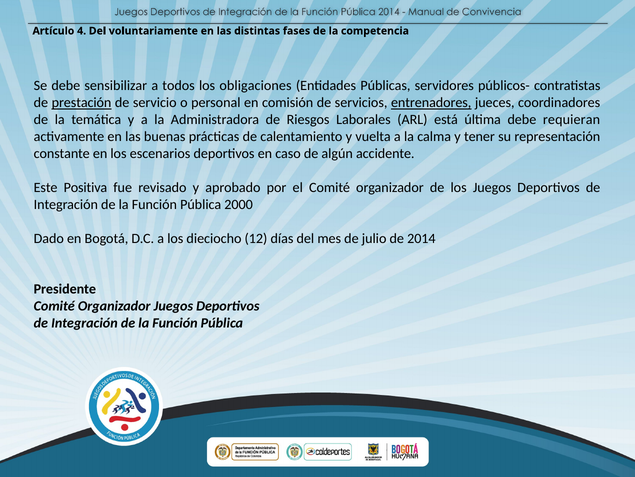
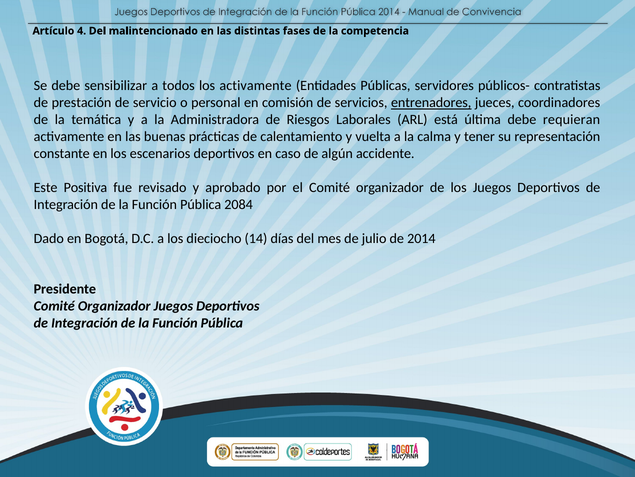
voluntariamente: voluntariamente -> malintencionado
los obligaciones: obligaciones -> activamente
prestación underline: present -> none
2000: 2000 -> 2084
12: 12 -> 14
